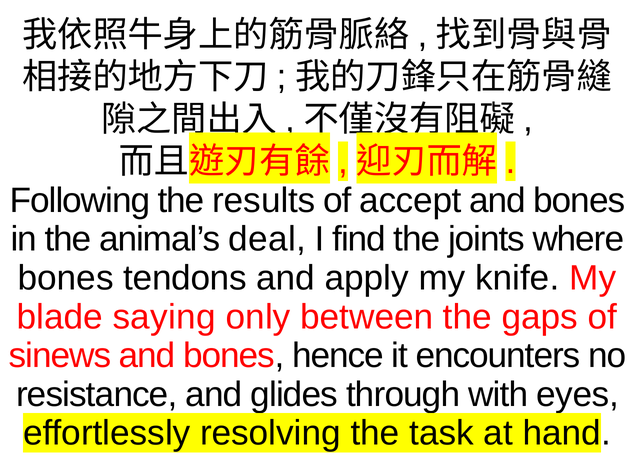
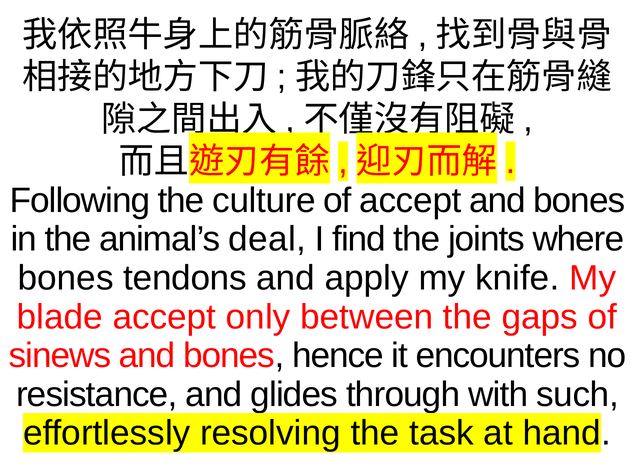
results: results -> culture
blade saying: saying -> accept
eyes: eyes -> such
